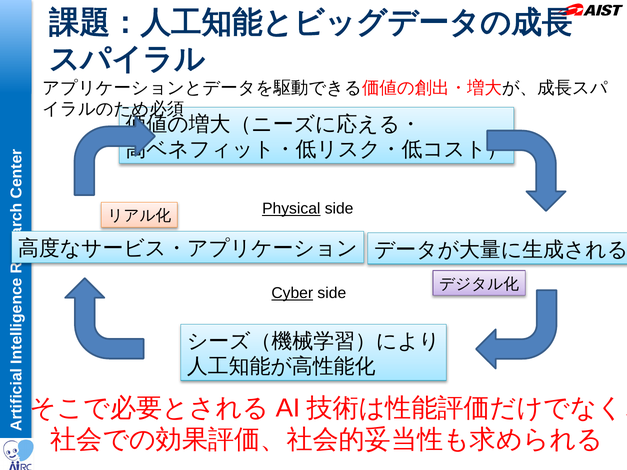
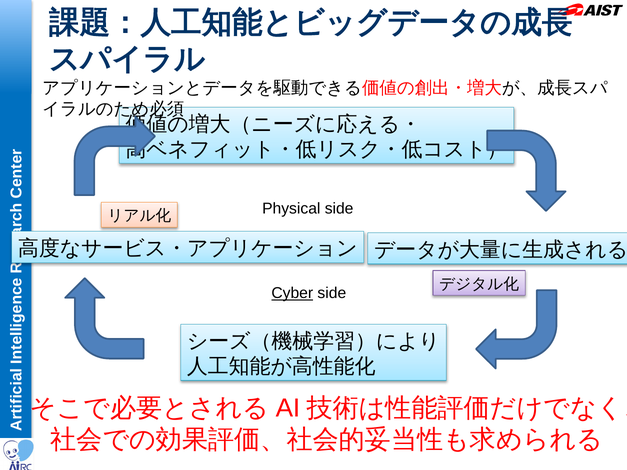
Physical underline: present -> none
